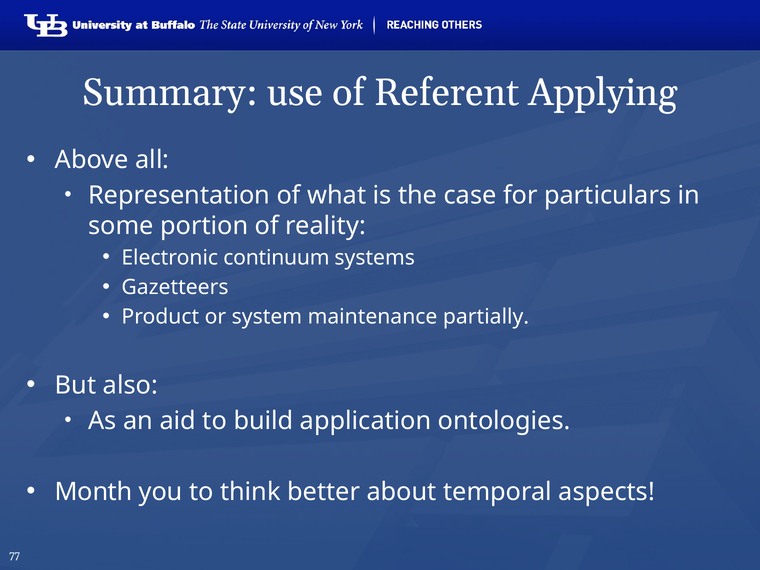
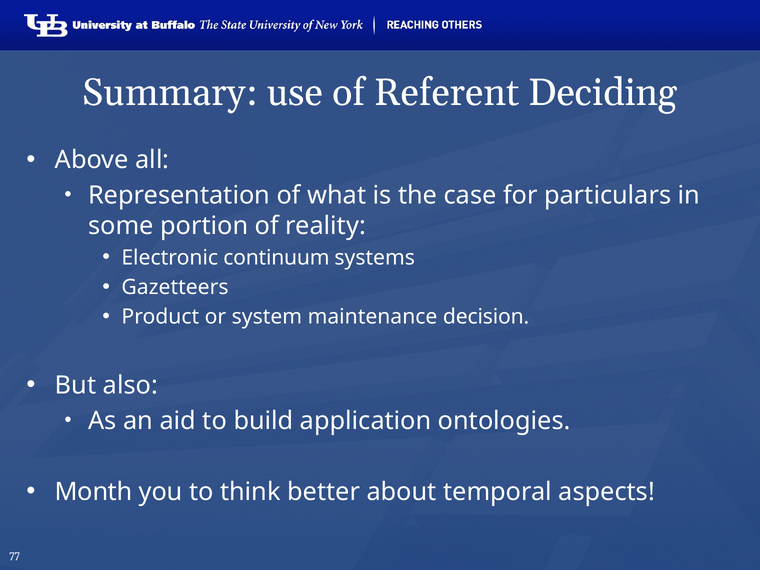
Applying: Applying -> Deciding
partially: partially -> decision
